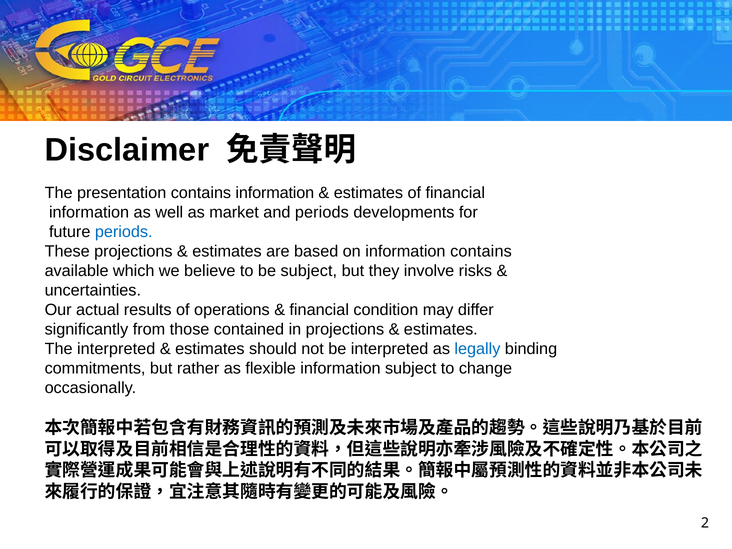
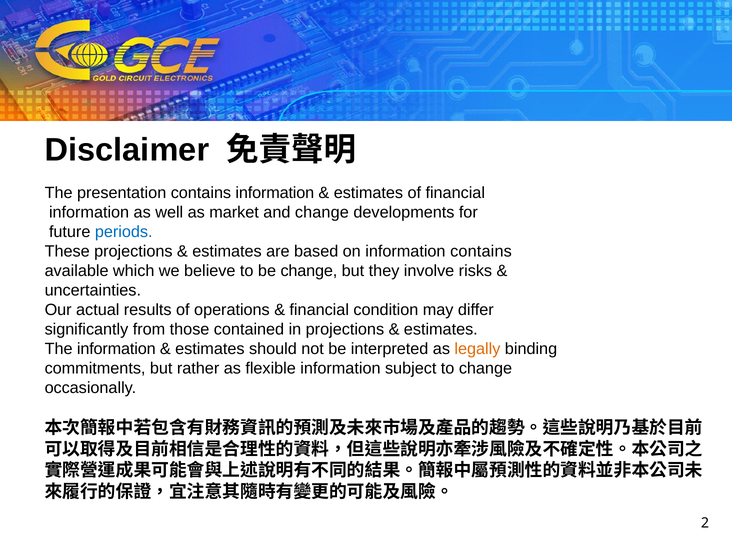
and periods: periods -> change
be subject: subject -> change
The interpreted: interpreted -> information
legally colour: blue -> orange
